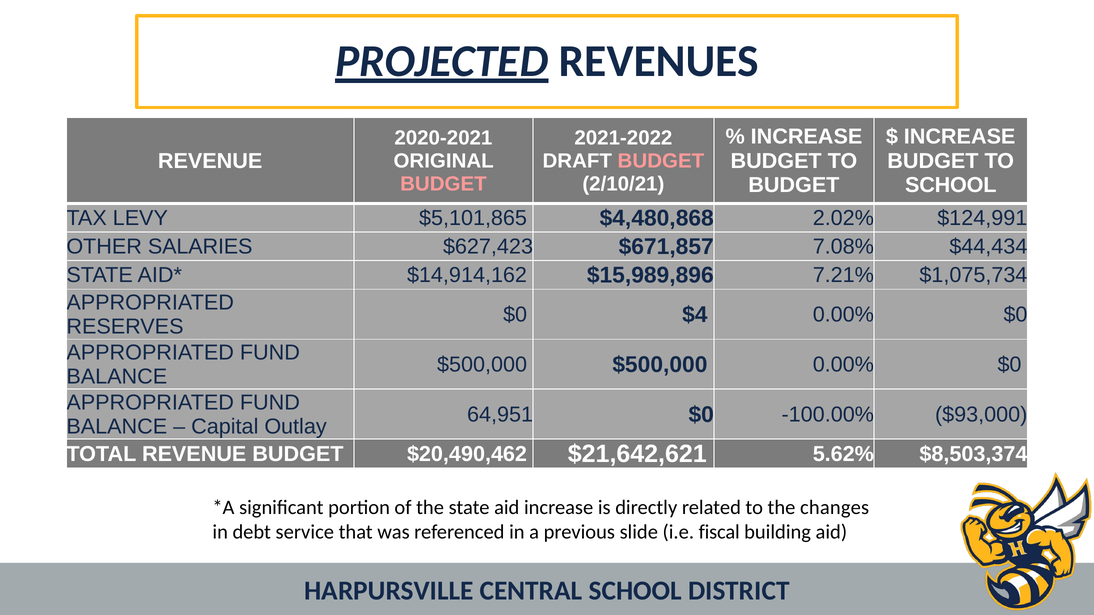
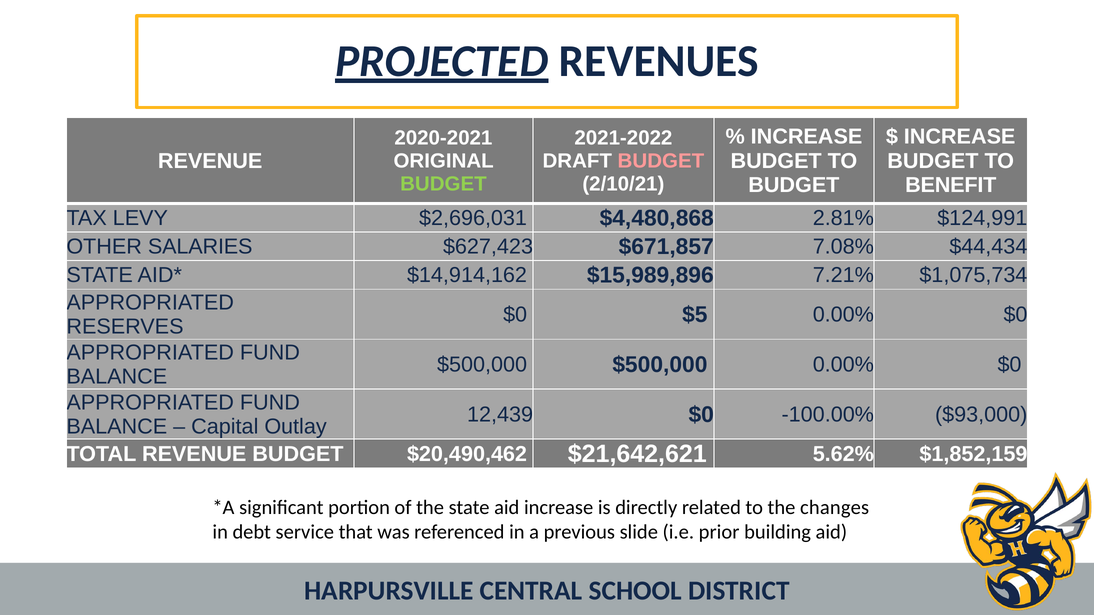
BUDGET at (443, 184) colour: pink -> light green
SCHOOL at (951, 185): SCHOOL -> BENEFIT
$5,101,865: $5,101,865 -> $2,696,031
2.02%: 2.02% -> 2.81%
$4: $4 -> $5
64,951: 64,951 -> 12,439
$8,503,374: $8,503,374 -> $1,852,159
fiscal: fiscal -> prior
